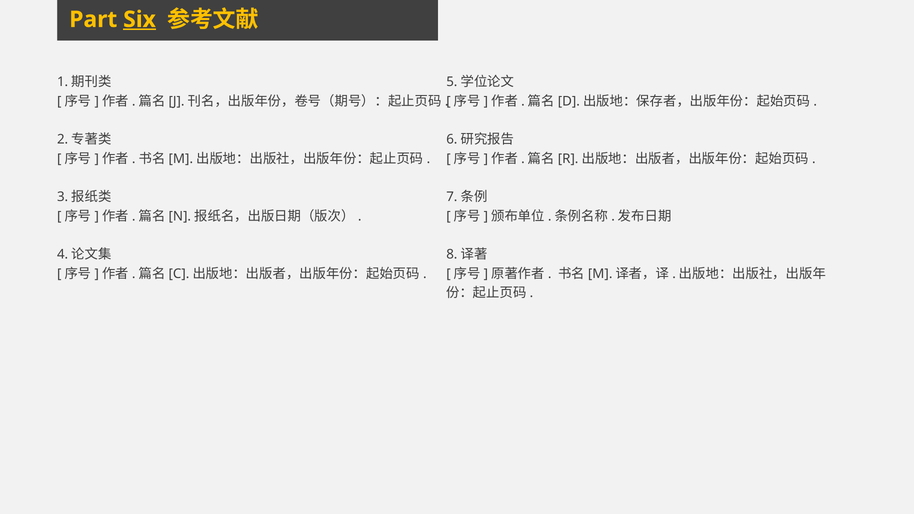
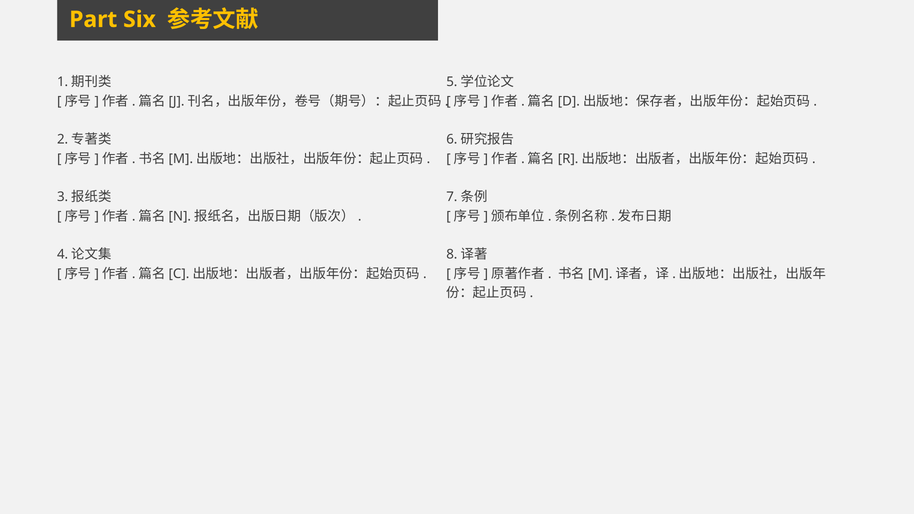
Six underline: present -> none
